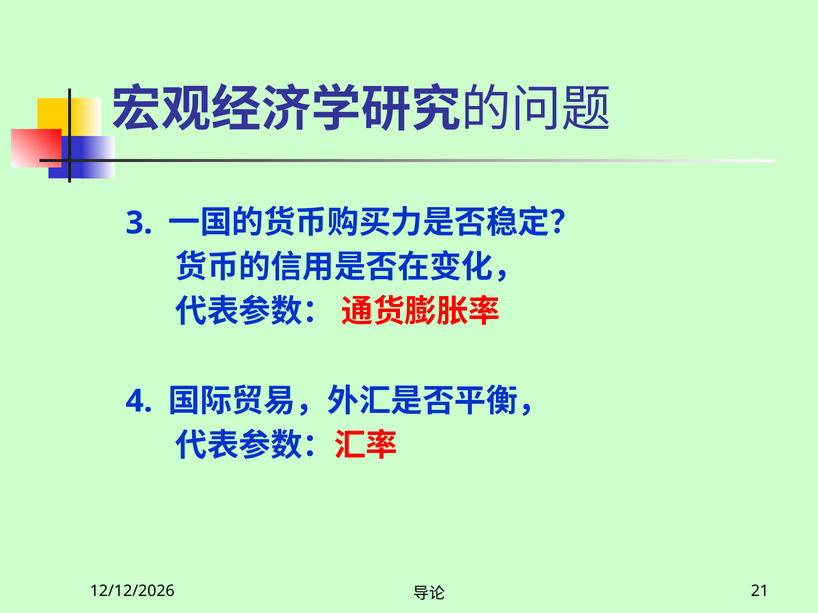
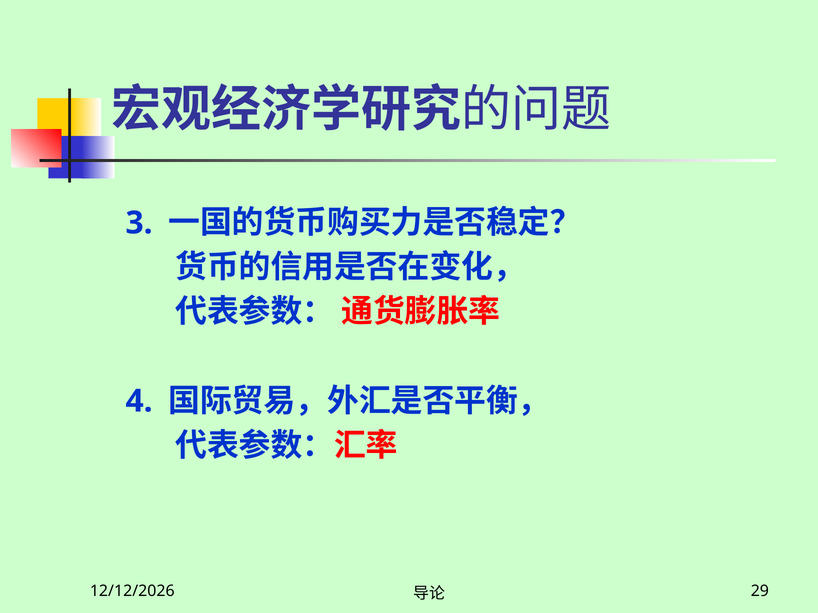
21: 21 -> 29
